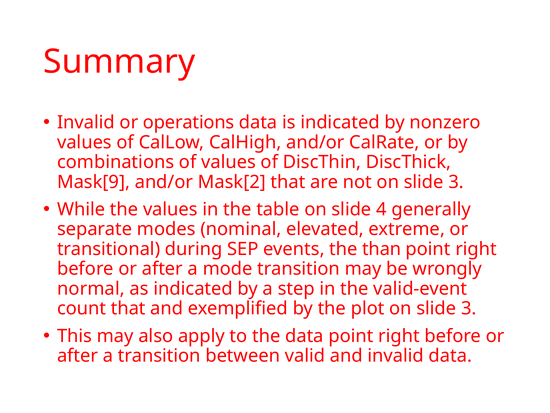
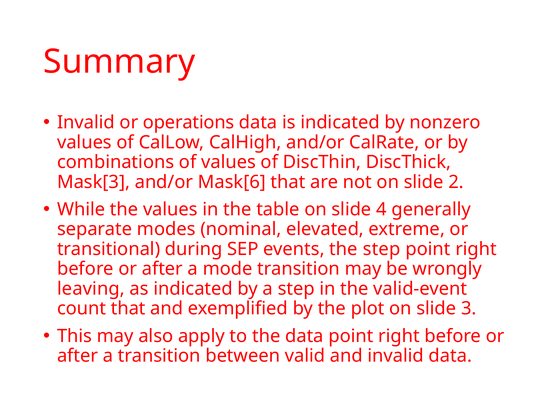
Mask[9: Mask[9 -> Mask[3
Mask[2: Mask[2 -> Mask[6
not on slide 3: 3 -> 2
the than: than -> step
normal: normal -> leaving
